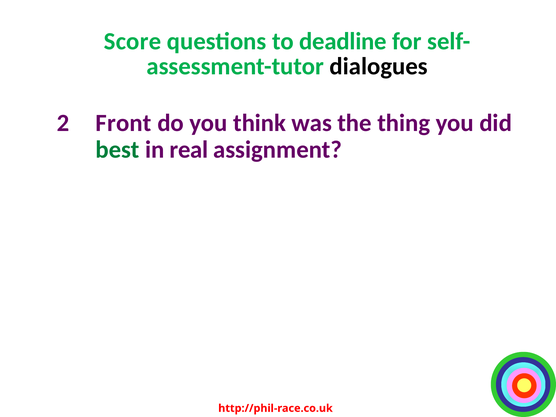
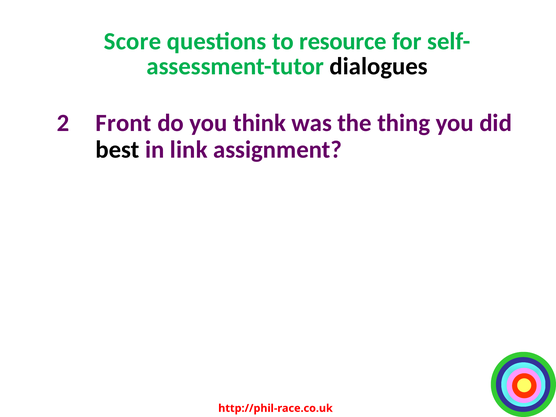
deadline: deadline -> resource
best colour: green -> black
real: real -> link
